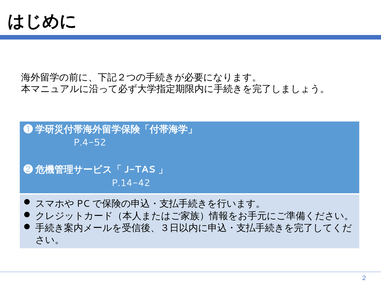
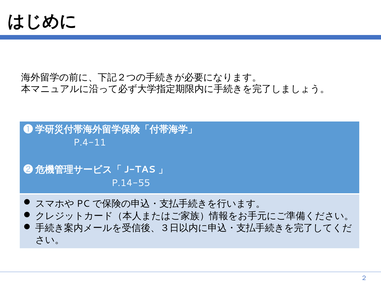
P.4-52: P.4-52 -> P.4-11
P.14-42: P.14-42 -> P.14-55
